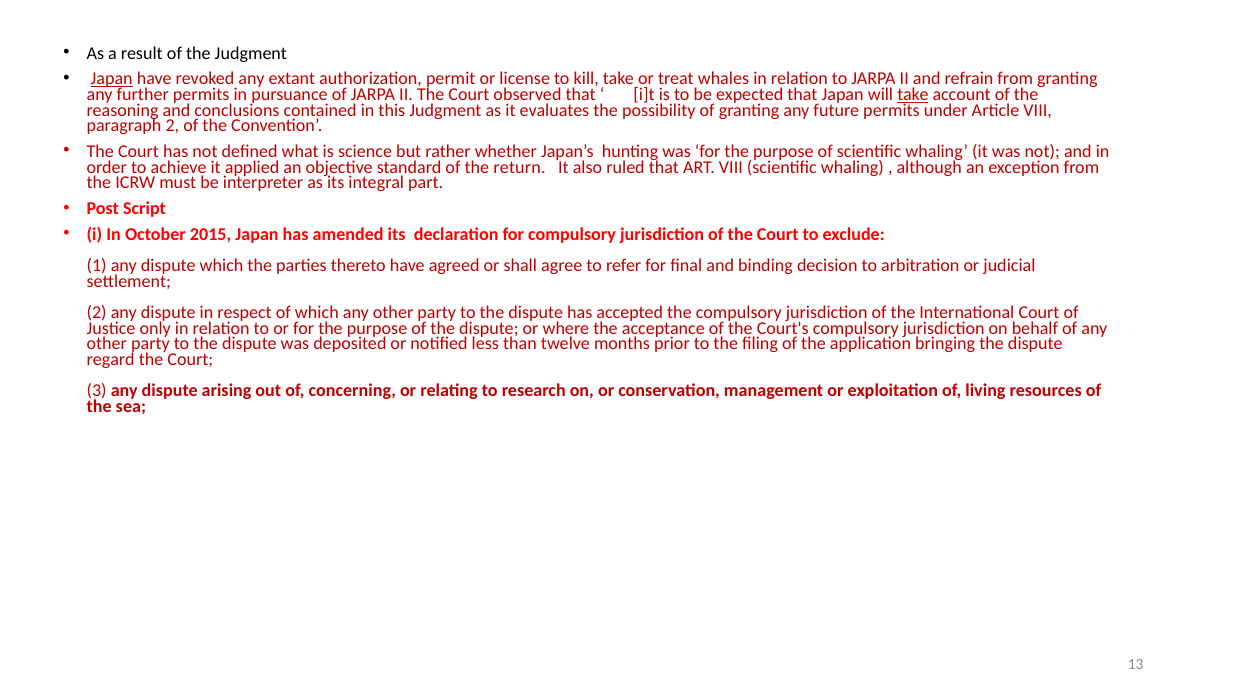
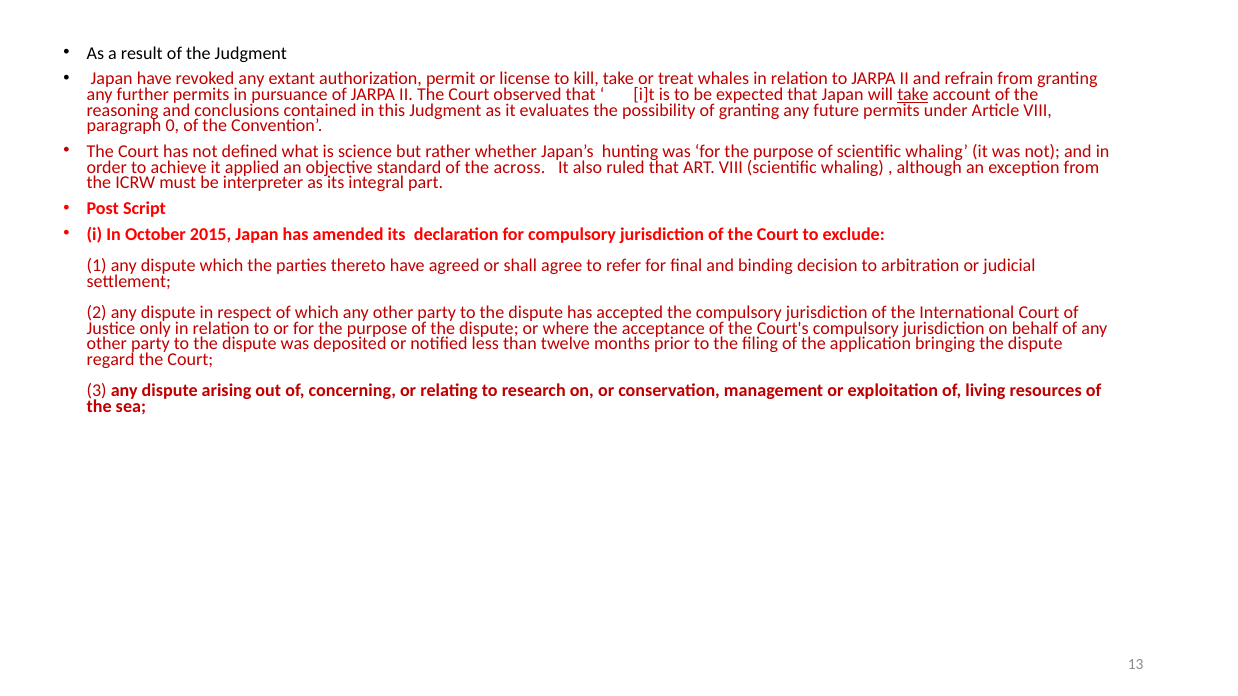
Japan at (112, 79) underline: present -> none
paragraph 2: 2 -> 0
return: return -> across
